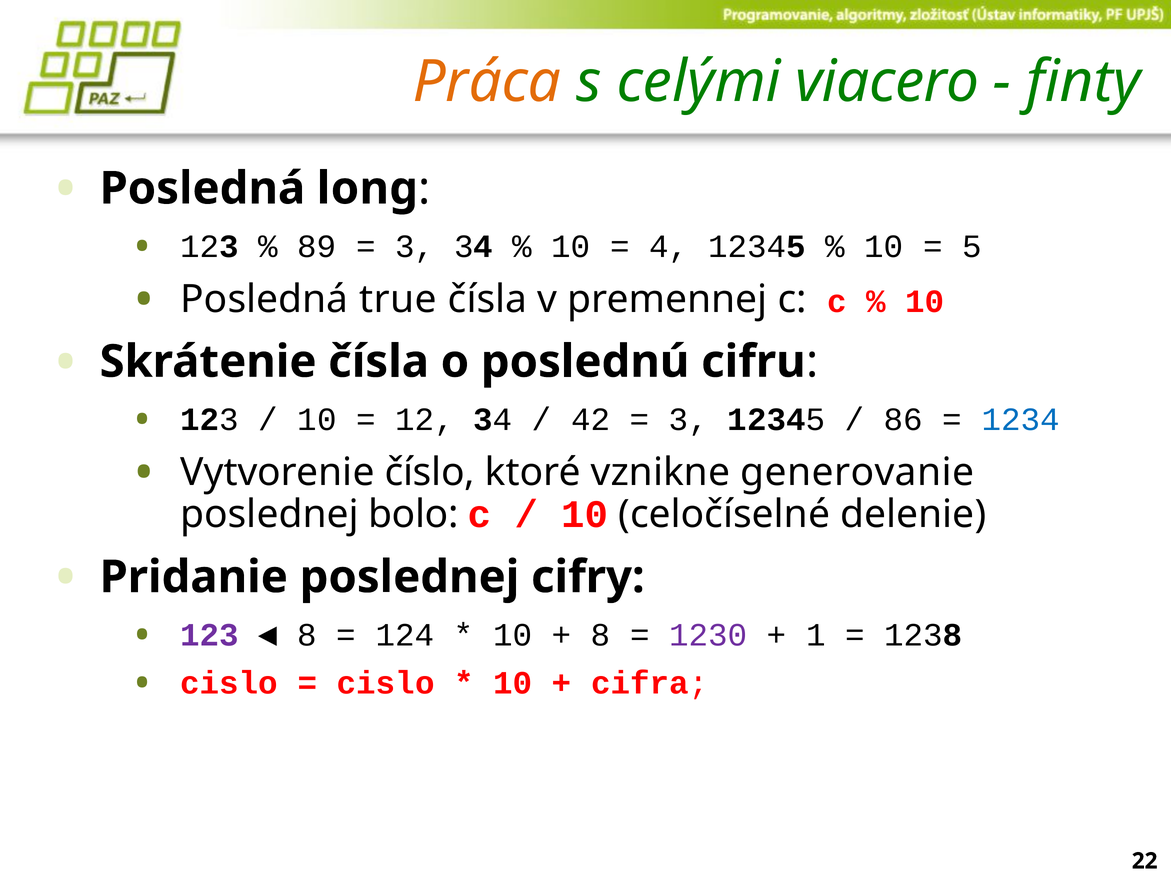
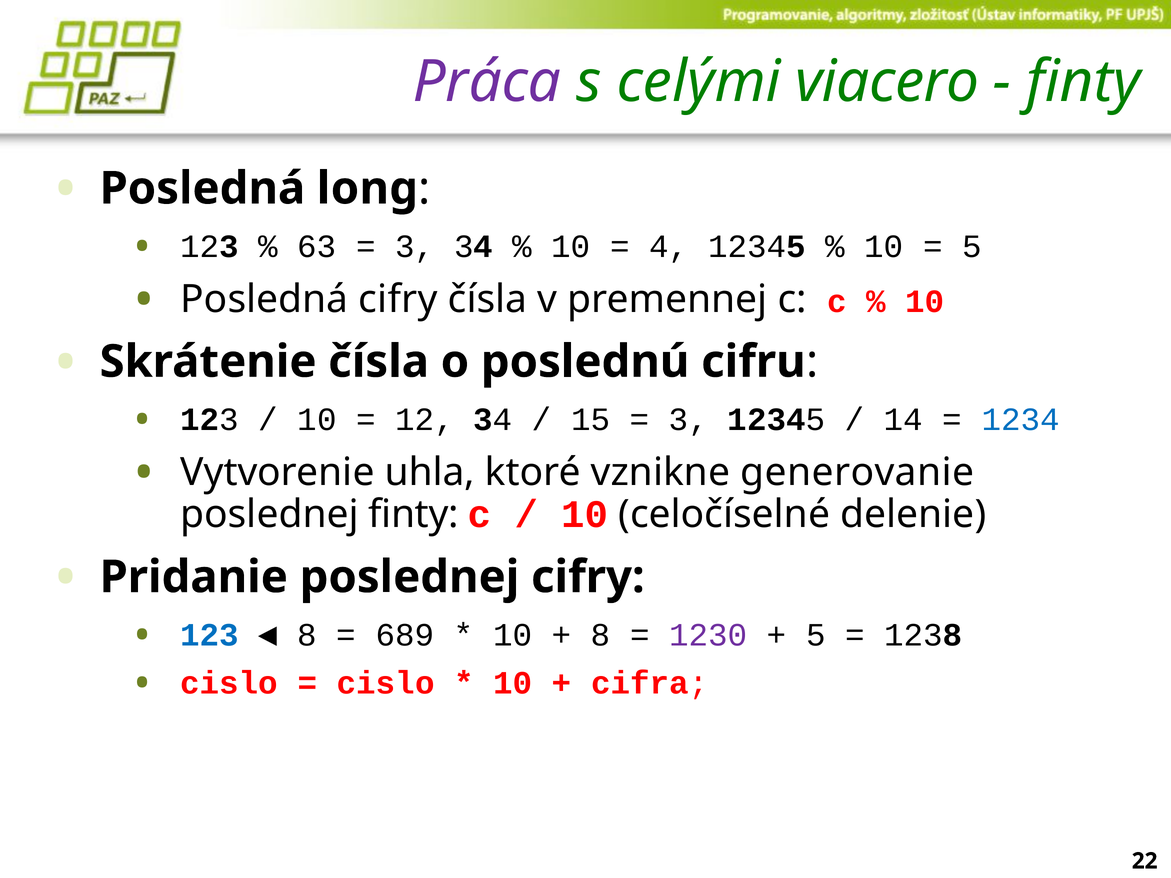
Práca colour: orange -> purple
89: 89 -> 63
Posledná true: true -> cifry
42: 42 -> 15
86: 86 -> 14
číslo: číslo -> uhla
poslednej bolo: bolo -> finty
123 at (210, 635) colour: purple -> blue
124: 124 -> 689
1 at (816, 635): 1 -> 5
